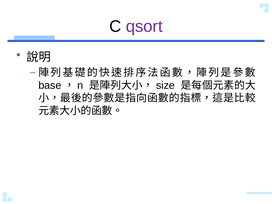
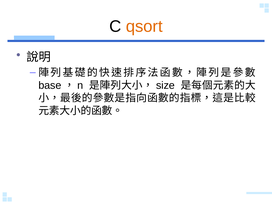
qsort colour: purple -> orange
